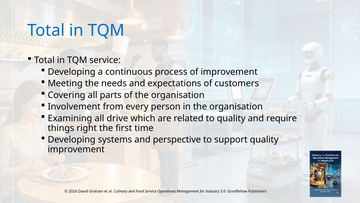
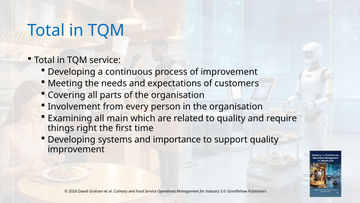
drive: drive -> main
perspective: perspective -> importance
